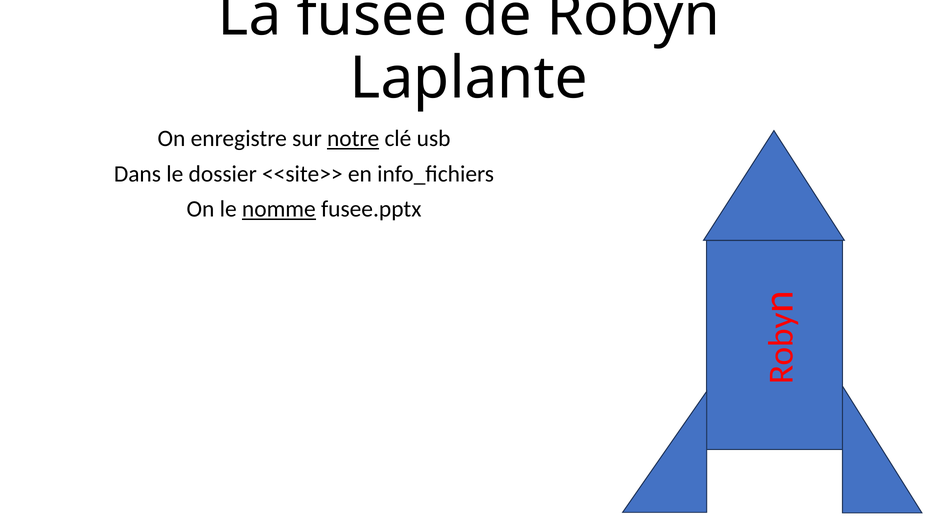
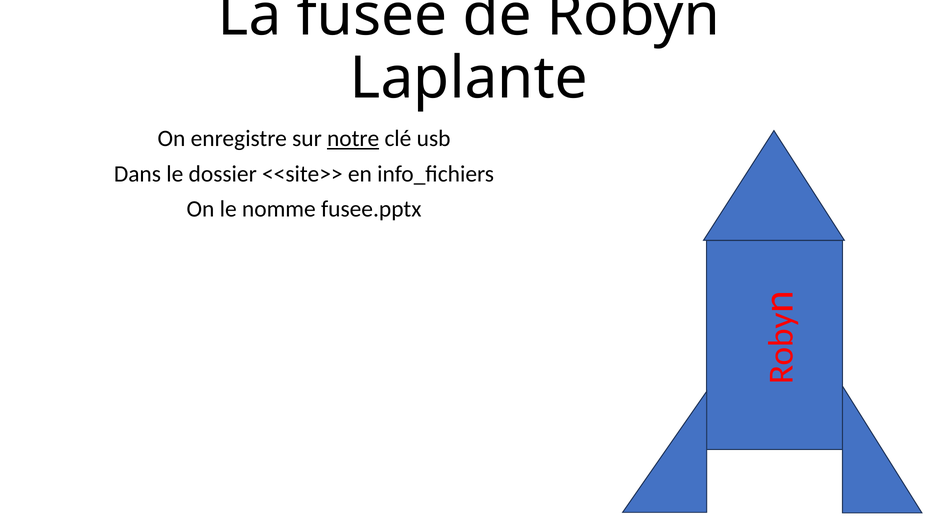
nomme underline: present -> none
